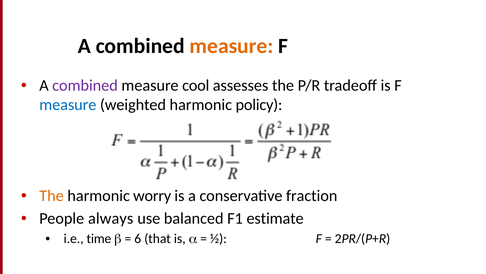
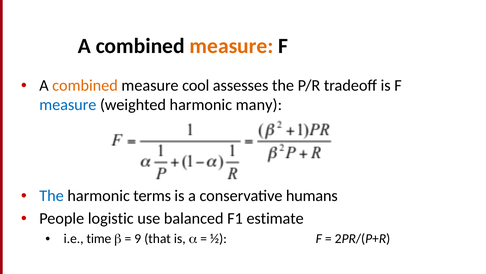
combined at (85, 85) colour: purple -> orange
policy: policy -> many
The at (52, 195) colour: orange -> blue
worry: worry -> terms
fraction: fraction -> humans
always: always -> logistic
6: 6 -> 9
